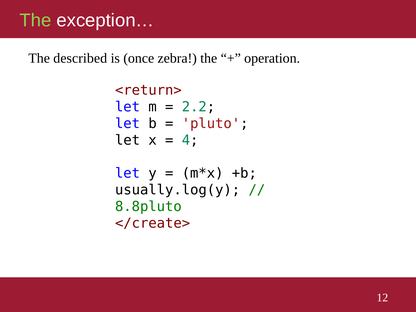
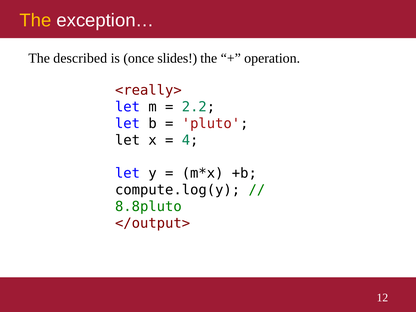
The at (35, 20) colour: light green -> yellow
zebra: zebra -> slides
<return>: <return> -> <really>
usually.log(y: usually.log(y -> compute.log(y
</create>: </create> -> </output>
